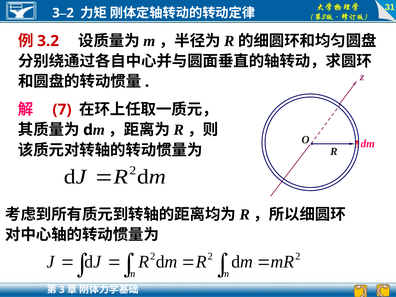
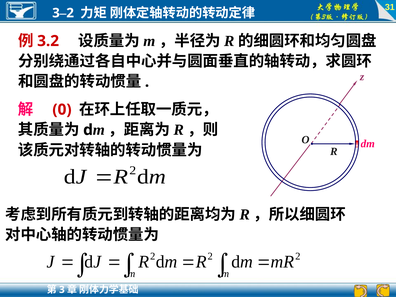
7: 7 -> 0
